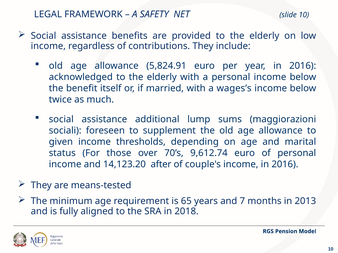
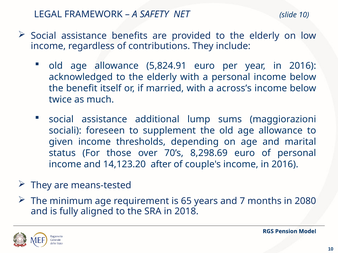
wages’s: wages’s -> across’s
9,612.74: 9,612.74 -> 8,298.69
2013: 2013 -> 2080
